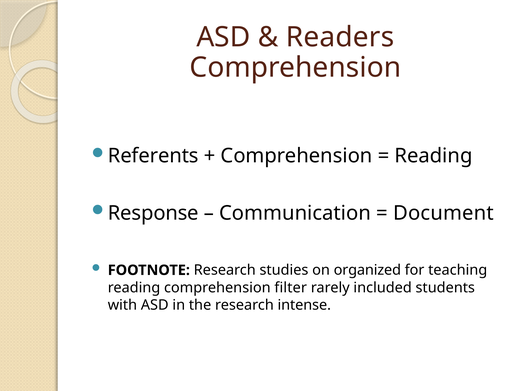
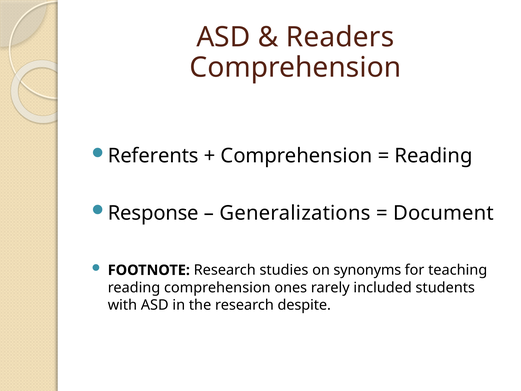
Communication: Communication -> Generalizations
organized: organized -> synonyms
filter: filter -> ones
intense: intense -> despite
